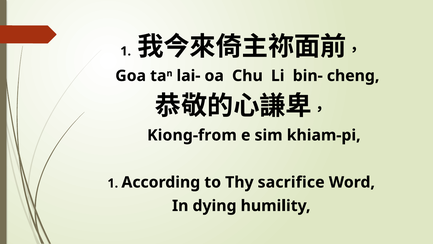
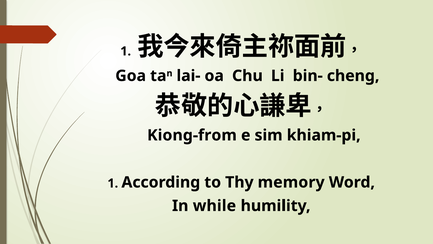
sacrifice: sacrifice -> memory
dying: dying -> while
